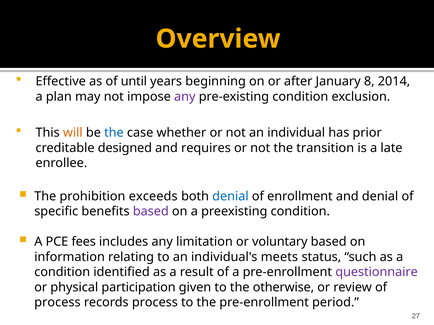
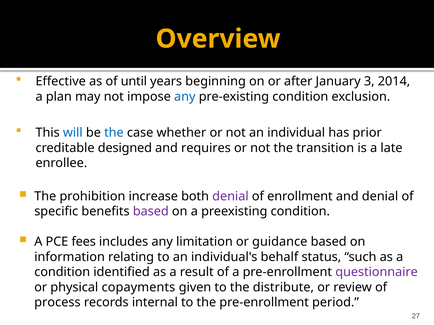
8: 8 -> 3
any at (185, 97) colour: purple -> blue
will colour: orange -> blue
exceeds: exceeds -> increase
denial at (230, 197) colour: blue -> purple
voluntary: voluntary -> guidance
meets: meets -> behalf
participation: participation -> copayments
otherwise: otherwise -> distribute
records process: process -> internal
